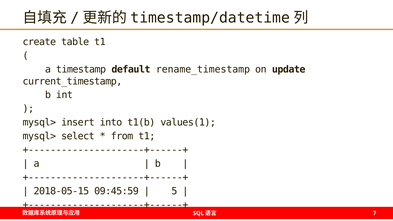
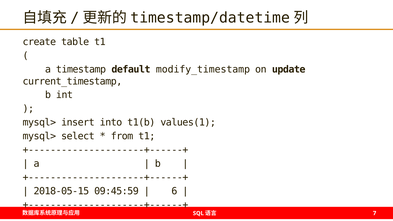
rename_timestamp: rename_timestamp -> modify_timestamp
5: 5 -> 6
